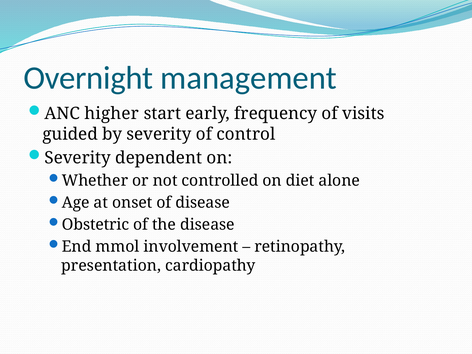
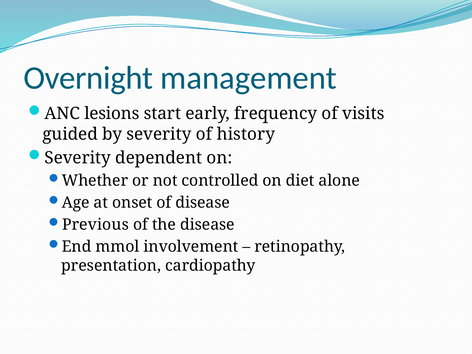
higher: higher -> lesions
control: control -> history
Obstetric: Obstetric -> Previous
